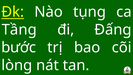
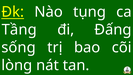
bước: bước -> sống
